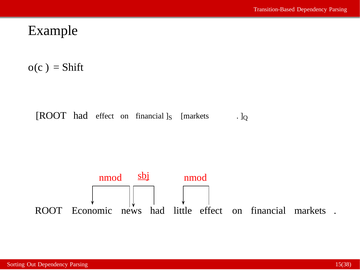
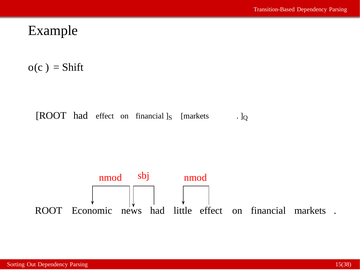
sbj underline: present -> none
